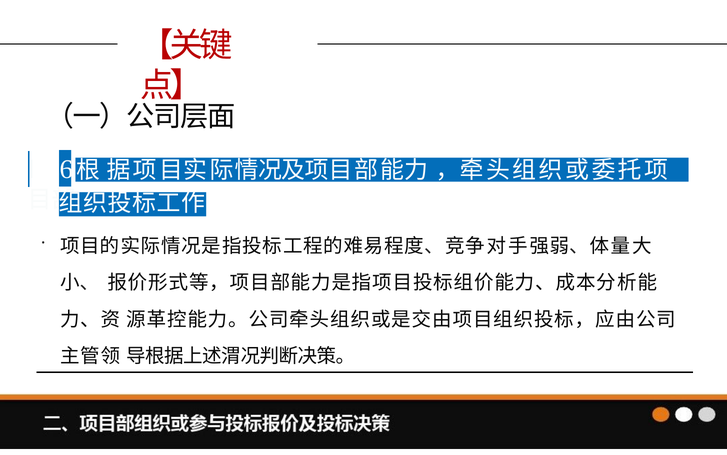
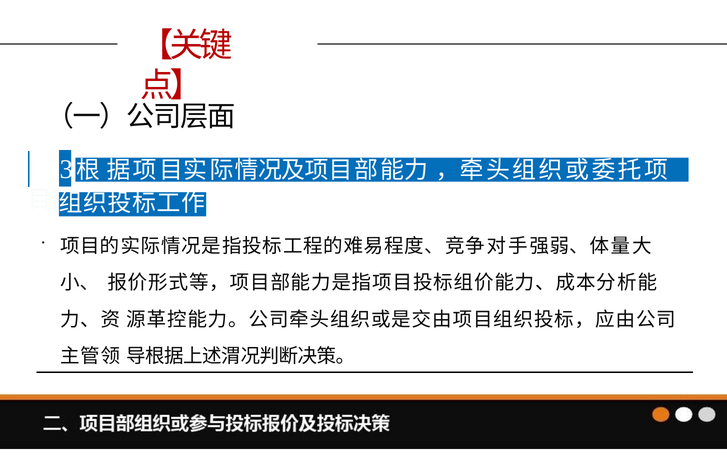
6: 6 -> 3
